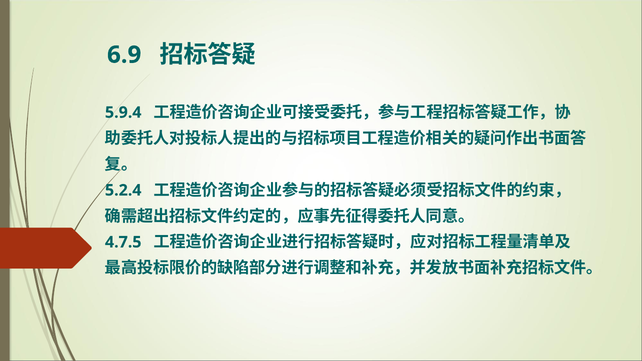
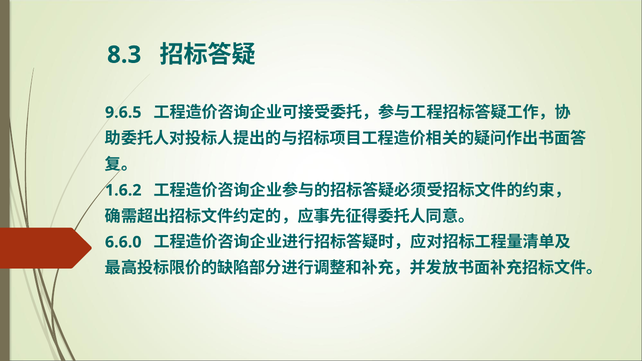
6.9: 6.9 -> 8.3
5.9.4: 5.9.4 -> 9.6.5
5.2.4: 5.2.4 -> 1.6.2
4.7.5: 4.7.5 -> 6.6.0
